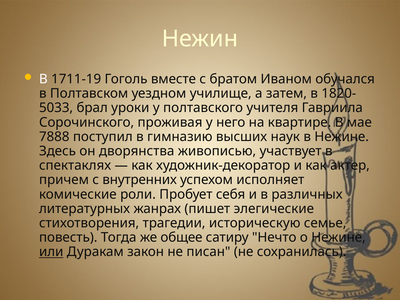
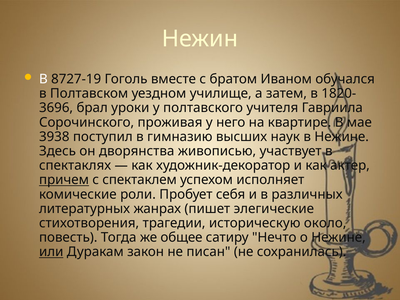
1711-19: 1711-19 -> 8727-19
5033: 5033 -> 3696
7888: 7888 -> 3938
причем underline: none -> present
внутренних: внутренних -> спектаклем
семье: семье -> около
